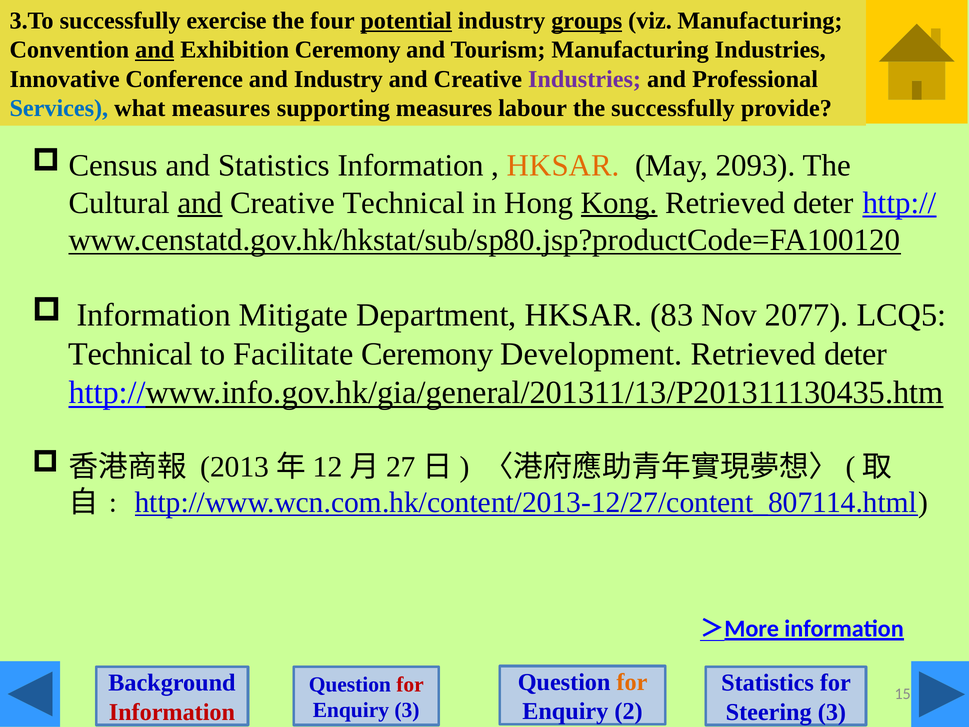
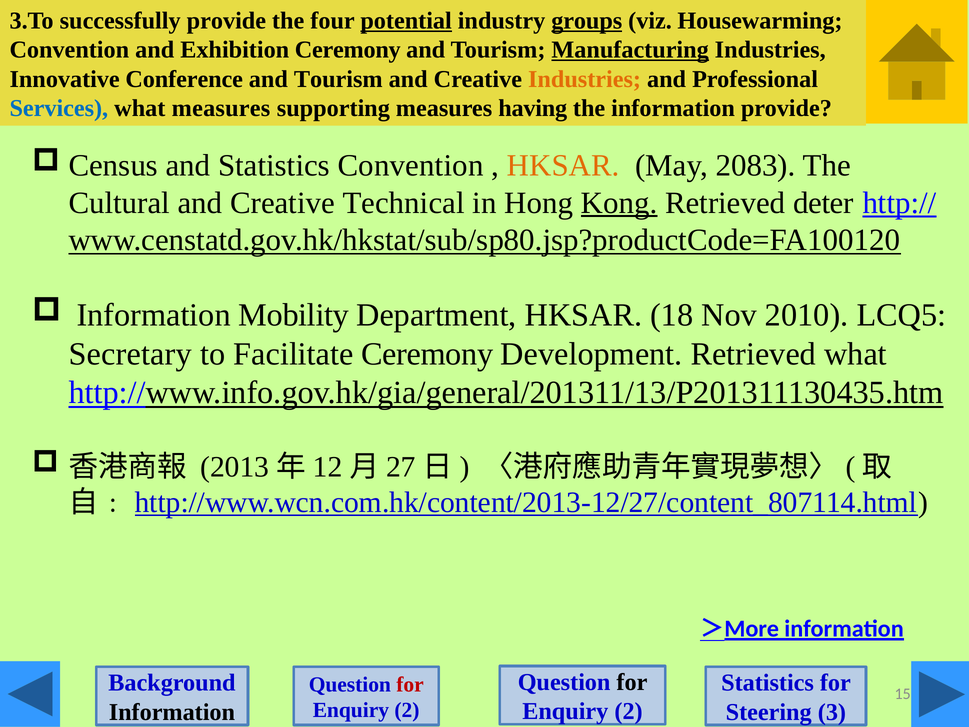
successfully exercise: exercise -> provide
viz Manufacturing: Manufacturing -> Housewarming
and at (155, 50) underline: present -> none
Manufacturing at (630, 50) underline: none -> present
Industry at (338, 79): Industry -> Tourism
Industries at (585, 79) colour: purple -> orange
labour: labour -> having
the successfully: successfully -> information
Statistics Information: Information -> Convention
2093: 2093 -> 2083
and at (200, 203) underline: present -> none
Mitigate: Mitigate -> Mobility
83: 83 -> 18
2077: 2077 -> 2010
Technical at (131, 354): Technical -> Secretary
Development Retrieved deter: deter -> what
for at (632, 682) colour: orange -> black
3 at (407, 710): 3 -> 2
Information at (172, 712) colour: red -> black
